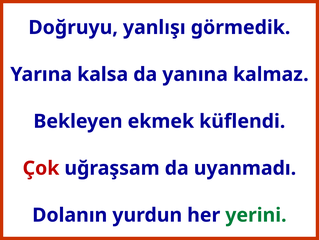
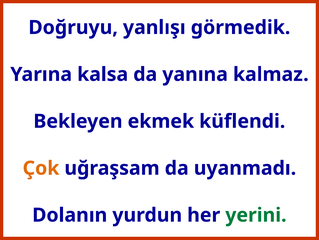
Çok colour: red -> orange
